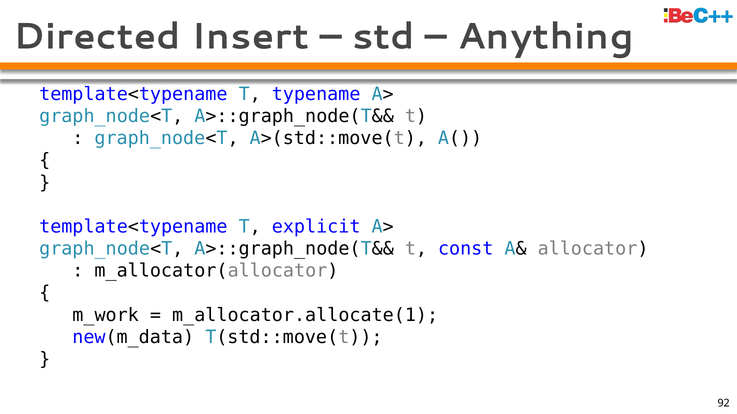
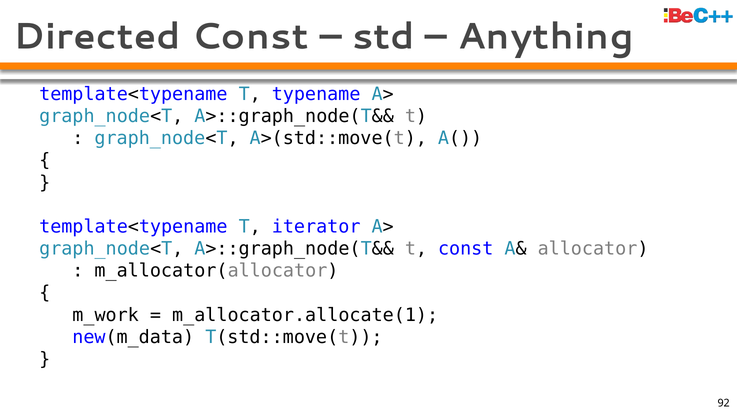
Directed Insert: Insert -> Const
explicit: explicit -> iterator
